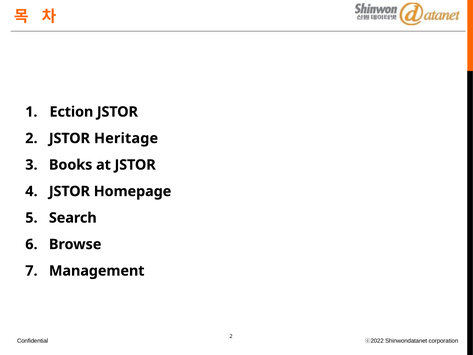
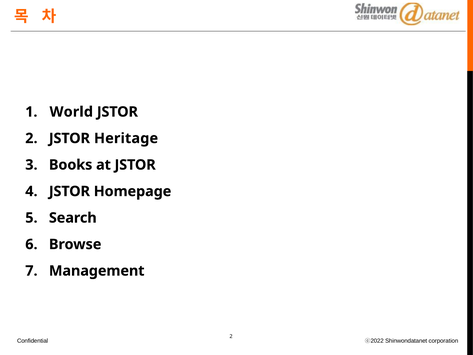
Ection: Ection -> World
